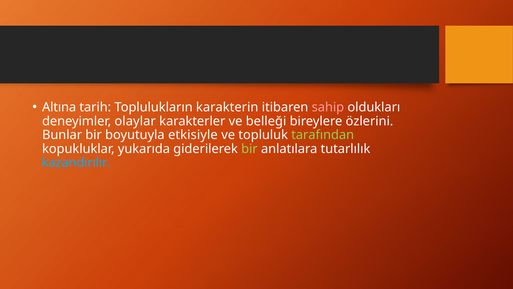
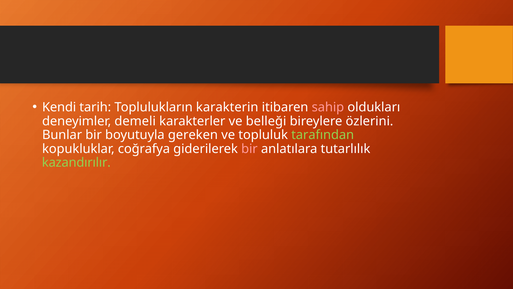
Altına: Altına -> Kendi
olaylar: olaylar -> demeli
etkisiyle: etkisiyle -> gereken
yukarıda: yukarıda -> coğrafya
bir at (249, 149) colour: light green -> pink
kazandırılır colour: light blue -> light green
